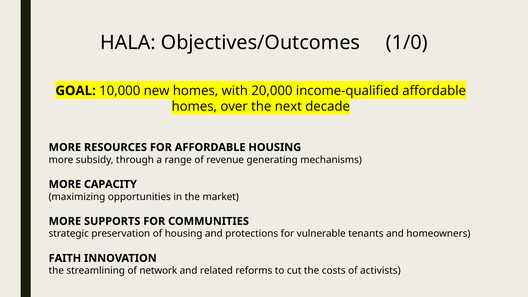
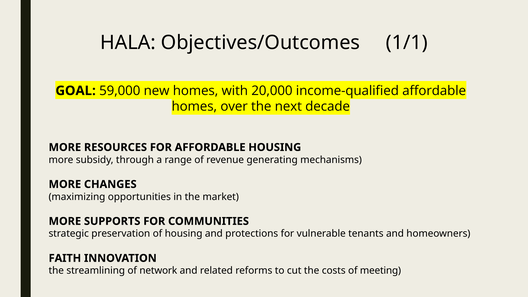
1/0: 1/0 -> 1/1
10,000: 10,000 -> 59,000
CAPACITY: CAPACITY -> CHANGES
activists: activists -> meeting
